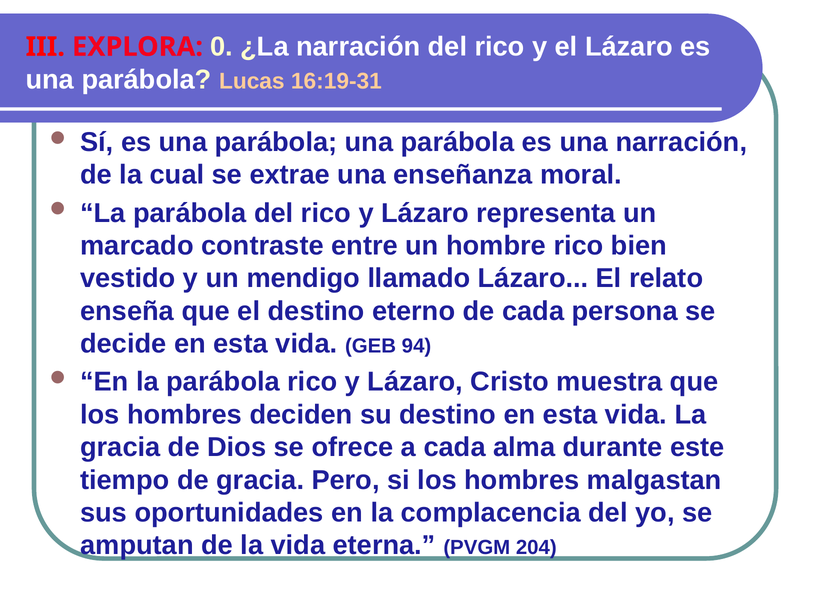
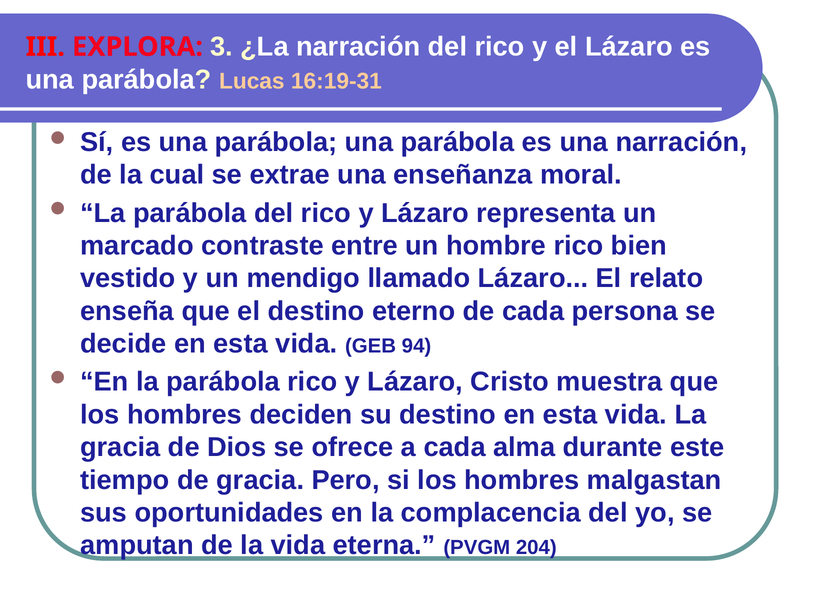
0: 0 -> 3
